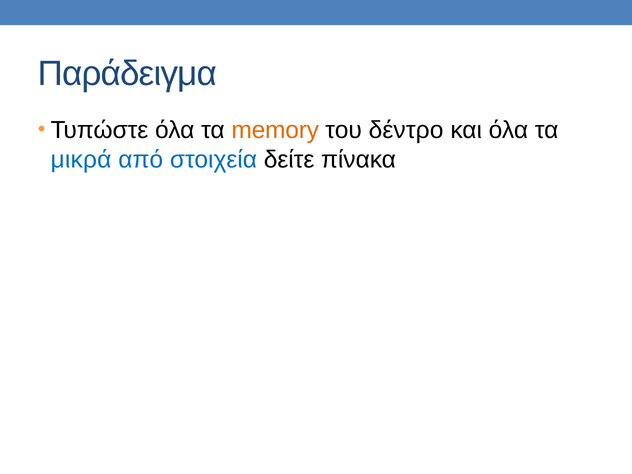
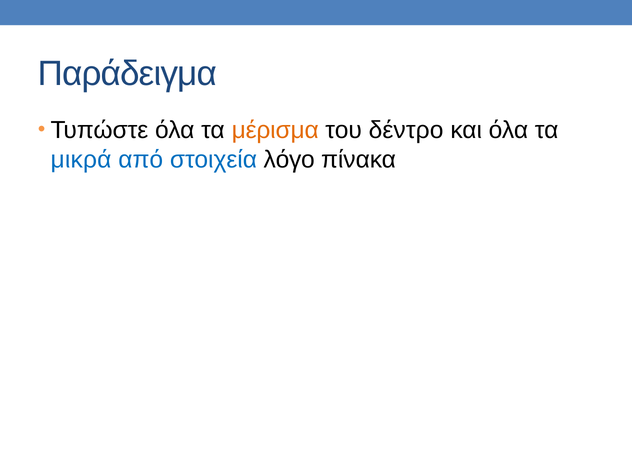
memory: memory -> μέρισμα
δείτε: δείτε -> λόγο
